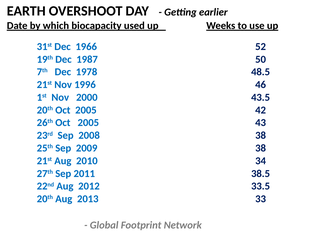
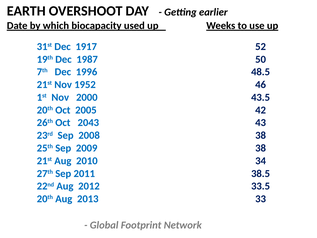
1966: 1966 -> 1917
1978: 1978 -> 1996
1996: 1996 -> 1952
26th Oct 2005: 2005 -> 2043
